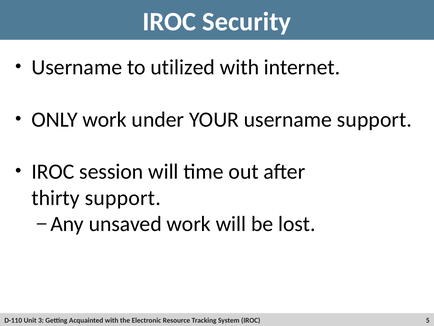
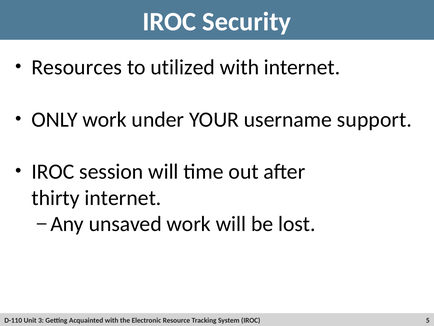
Username at (77, 67): Username -> Resources
thirty support: support -> internet
